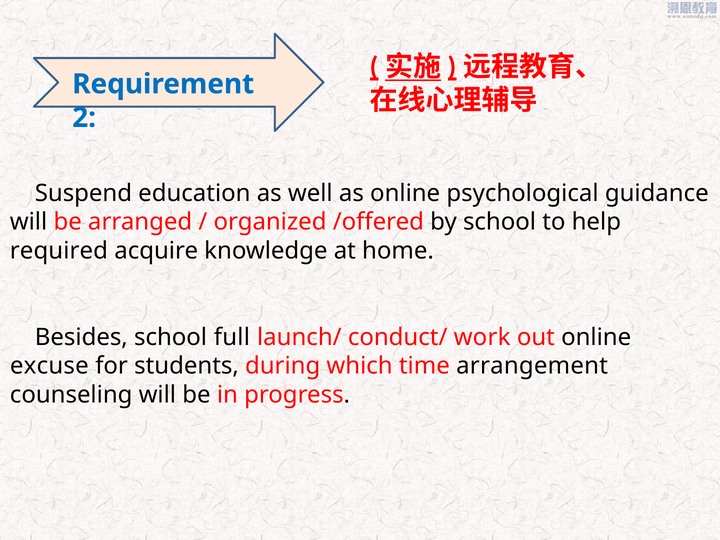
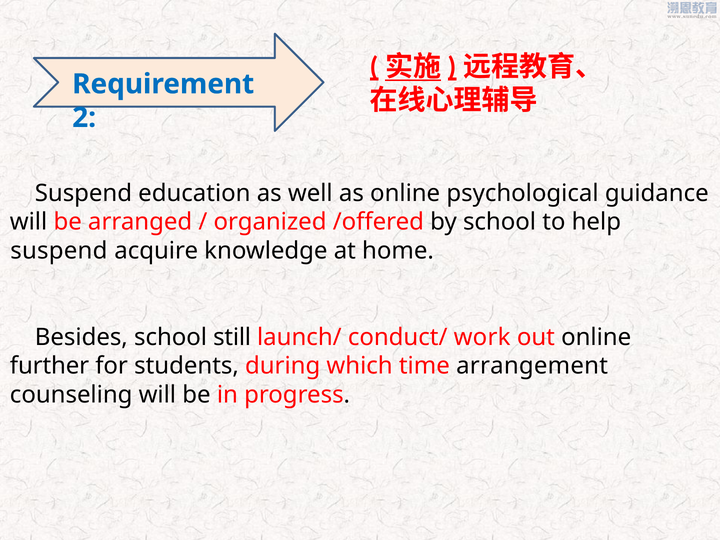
required at (59, 251): required -> suspend
full: full -> still
excuse: excuse -> further
